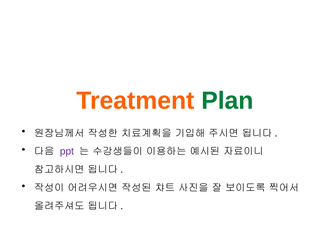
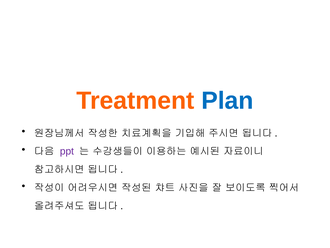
Plan colour: green -> blue
